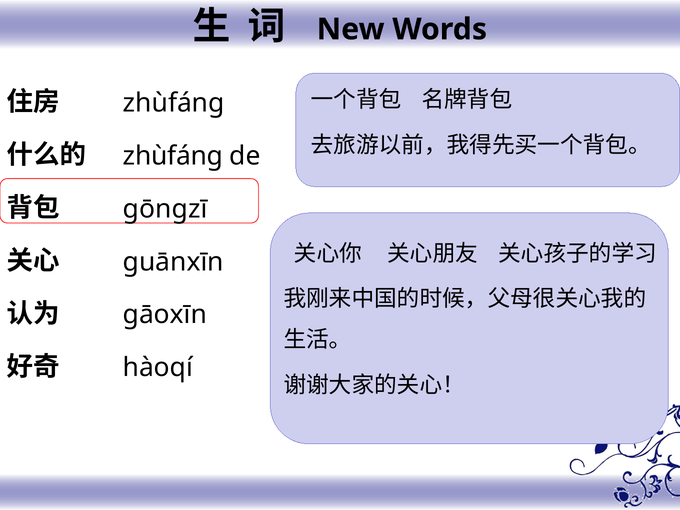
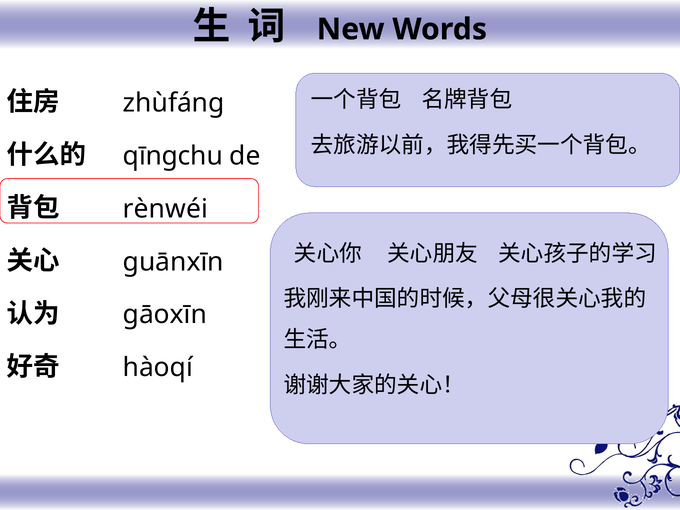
zhùfáng at (173, 156): zhùfáng -> qīngchu
gōngzī: gōngzī -> rènwéi
